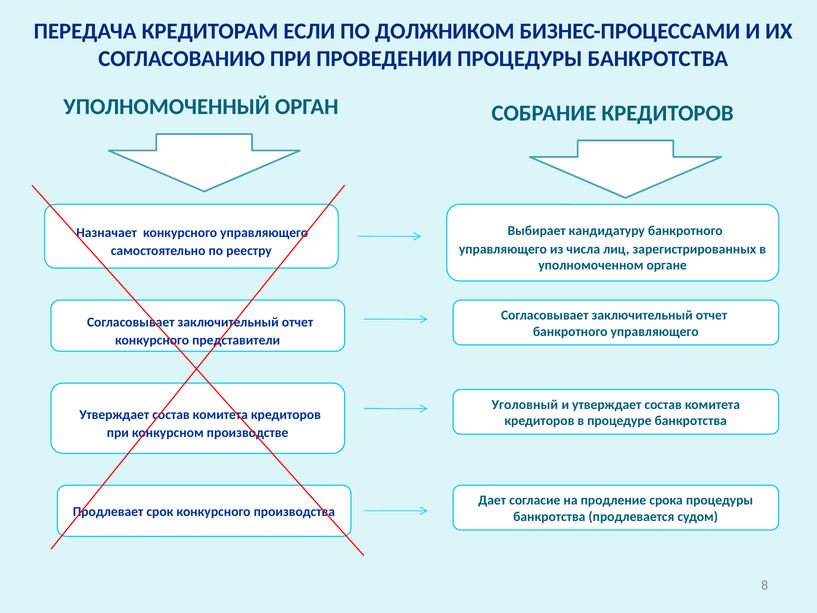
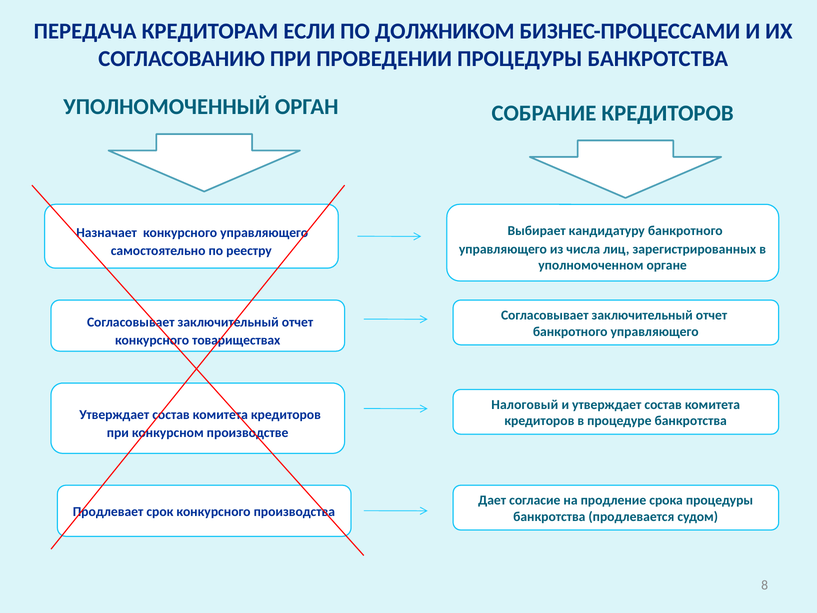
представители: представители -> товариществах
Уголовный: Уголовный -> Налоговый
